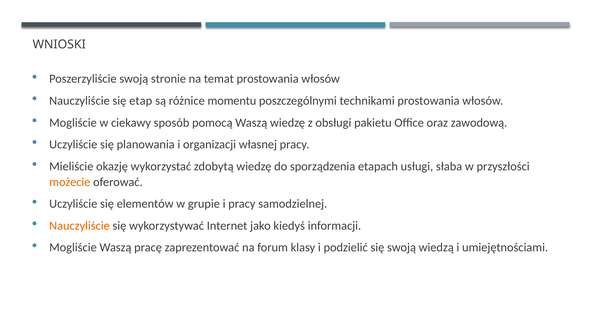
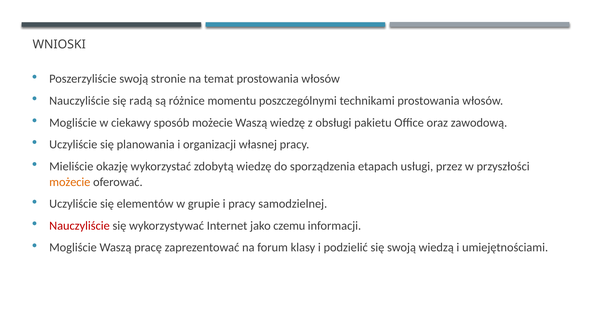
etap: etap -> radą
sposób pomocą: pomocą -> możecie
słaba: słaba -> przez
Nauczyliście at (79, 225) colour: orange -> red
kiedyś: kiedyś -> czemu
